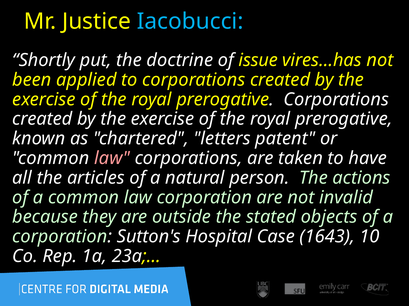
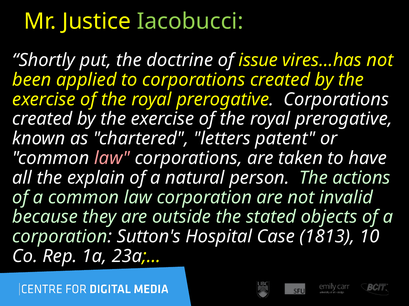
Iacobucci colour: light blue -> light green
articles: articles -> explain
1643: 1643 -> 1813
